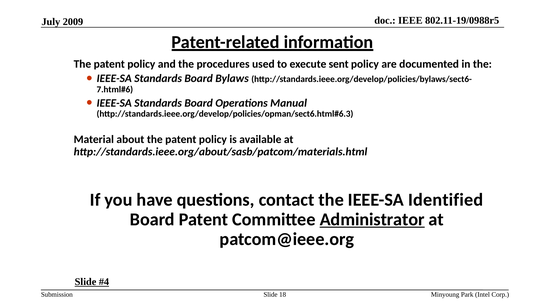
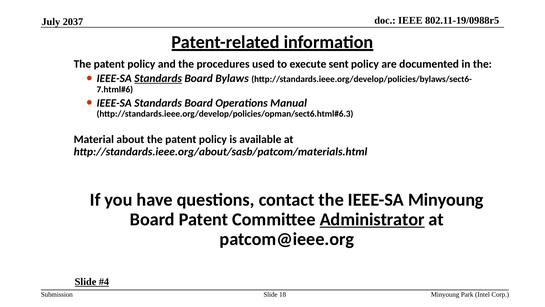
2009: 2009 -> 2037
Standards at (158, 78) underline: none -> present
IEEE-SA Identified: Identified -> Minyoung
